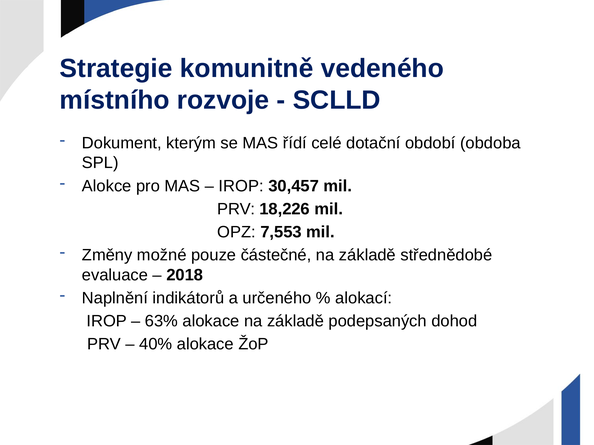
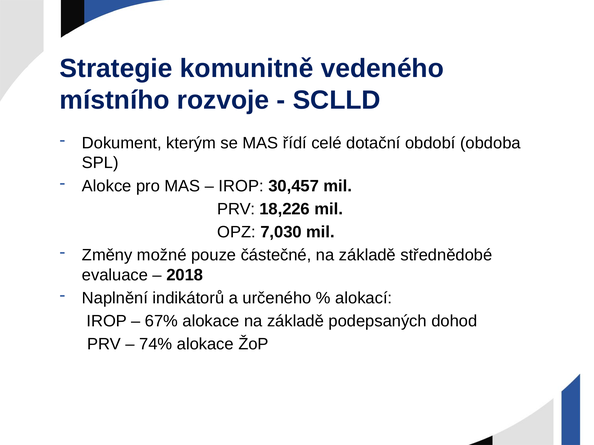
7,553: 7,553 -> 7,030
63%: 63% -> 67%
40%: 40% -> 74%
